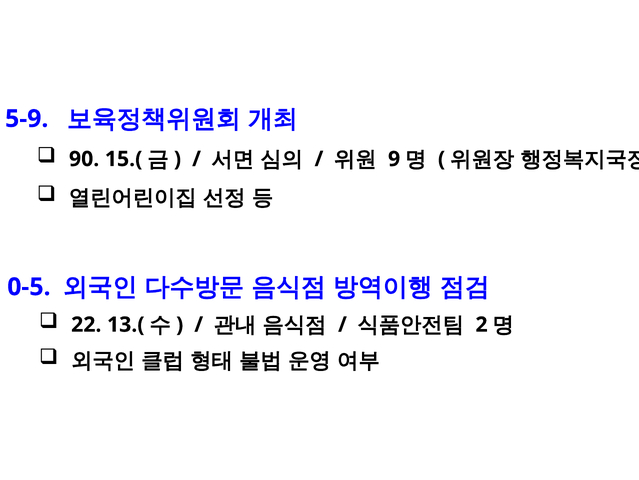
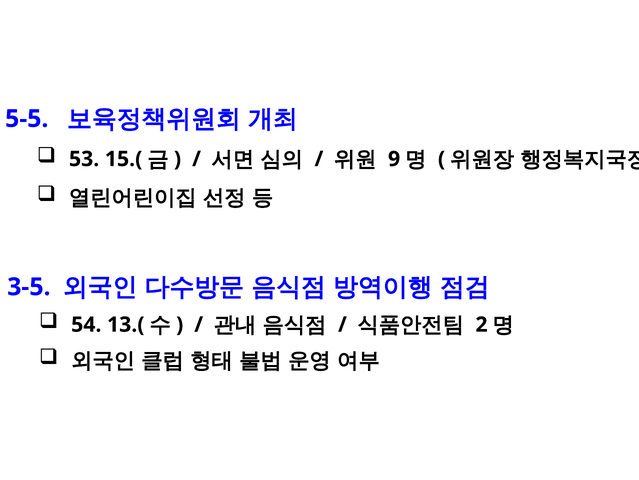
5-9: 5-9 -> 5-5
90: 90 -> 53
0-5: 0-5 -> 3-5
22: 22 -> 54
